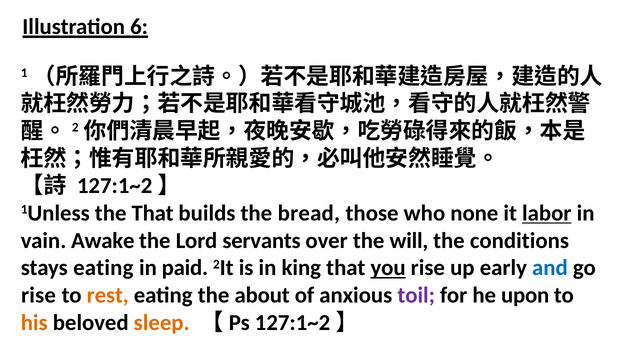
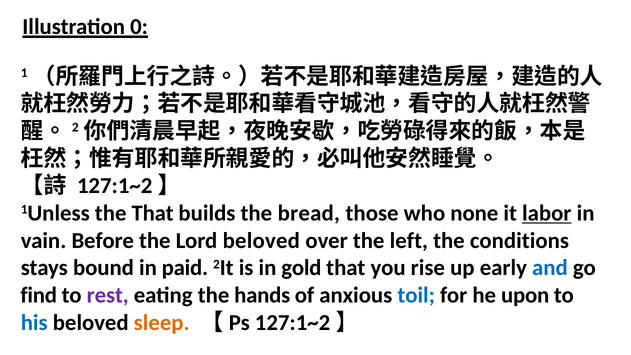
6: 6 -> 0
Awake: Awake -> Before
Lord servants: servants -> beloved
will: will -> left
stays eating: eating -> bound
king: king -> gold
you underline: present -> none
rise at (38, 295): rise -> find
rest colour: orange -> purple
about: about -> hands
toil colour: purple -> blue
his colour: orange -> blue
